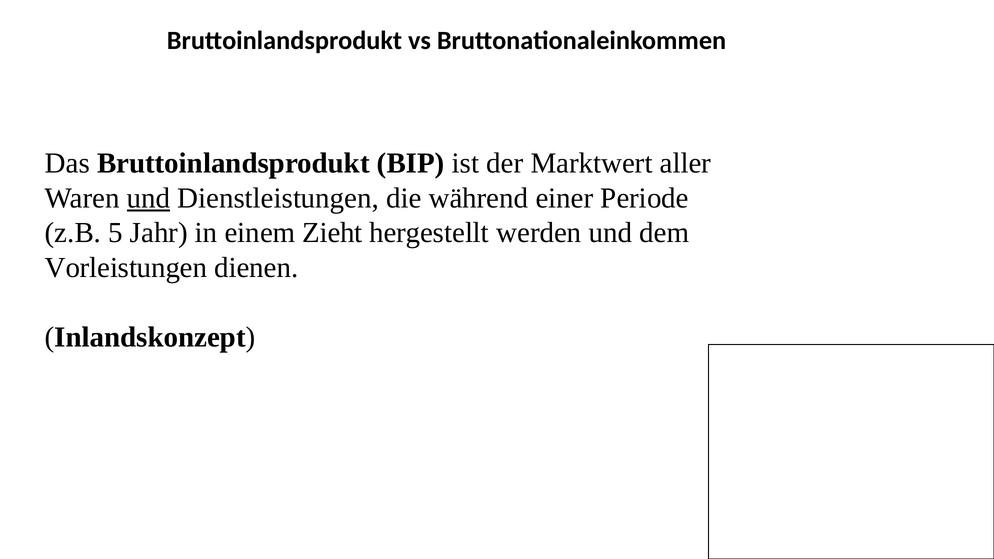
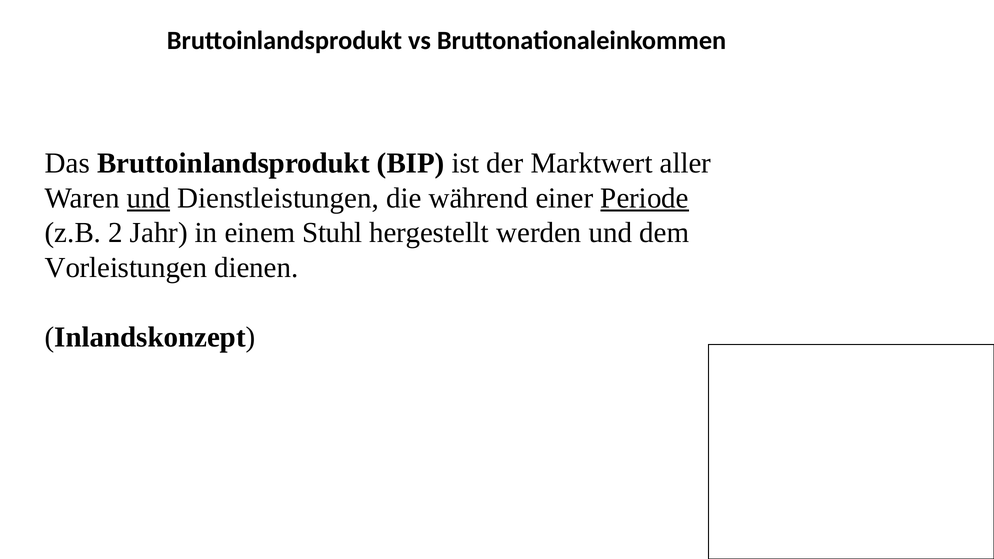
Periode underline: none -> present
5: 5 -> 2
Zieht: Zieht -> Stuhl
